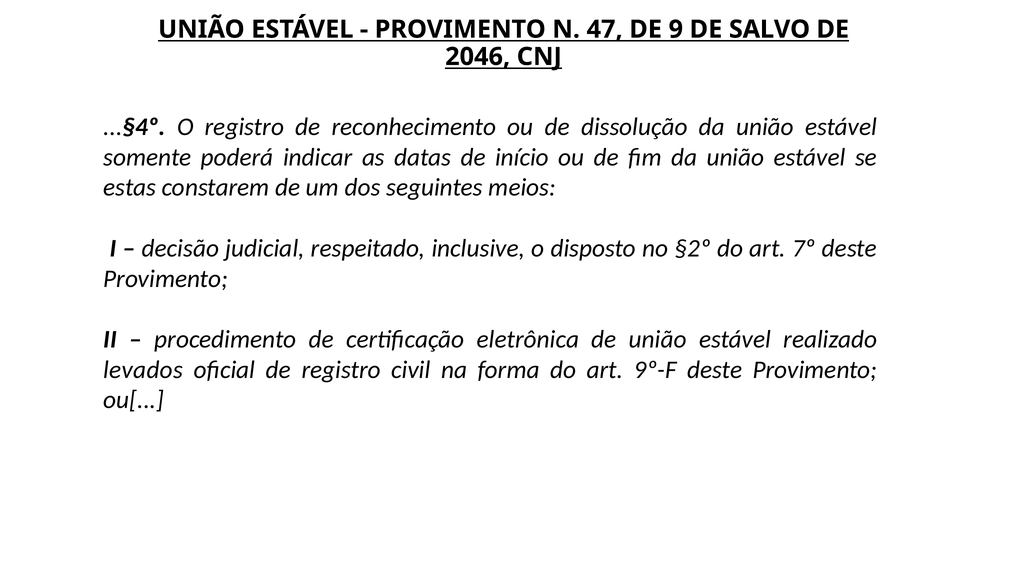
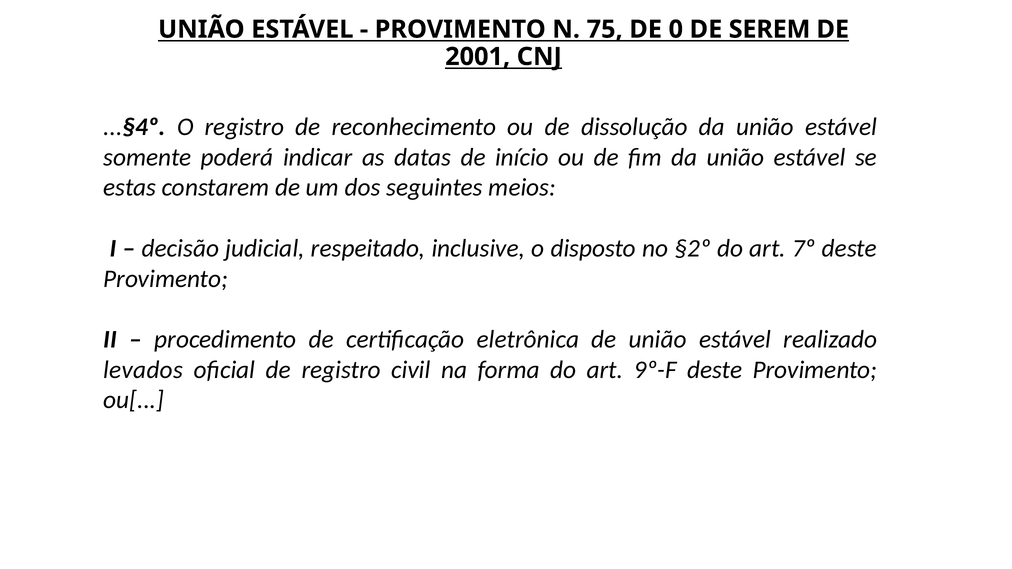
47: 47 -> 75
9: 9 -> 0
SALVO: SALVO -> SEREM
2046: 2046 -> 2001
